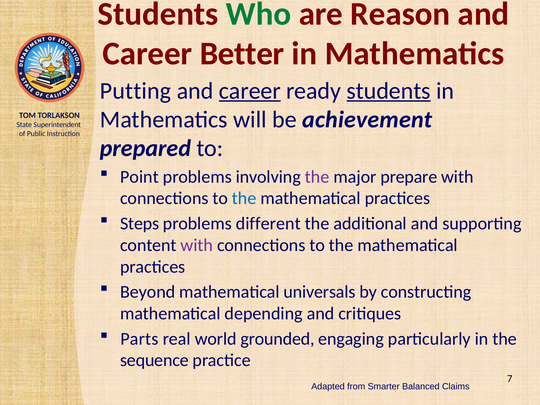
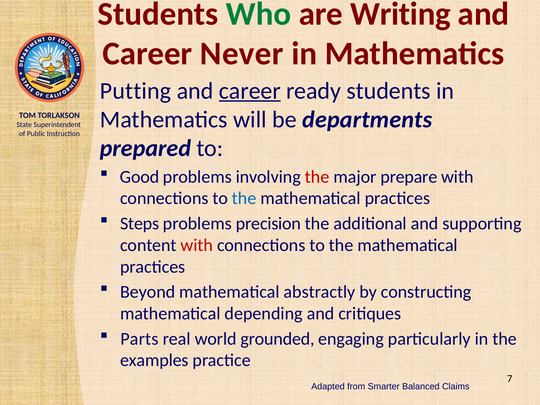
Reason: Reason -> Writing
Better: Better -> Never
students at (389, 91) underline: present -> none
achievement: achievement -> departments
Point: Point -> Good
the at (317, 177) colour: purple -> red
different: different -> precision
with at (197, 245) colour: purple -> red
universals: universals -> abstractly
sequence: sequence -> examples
